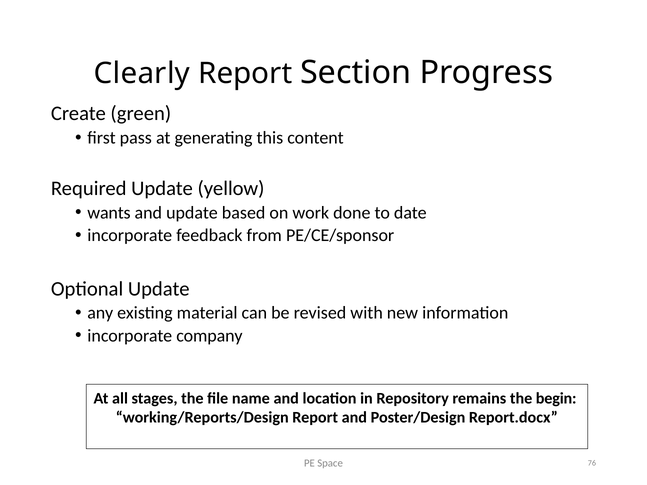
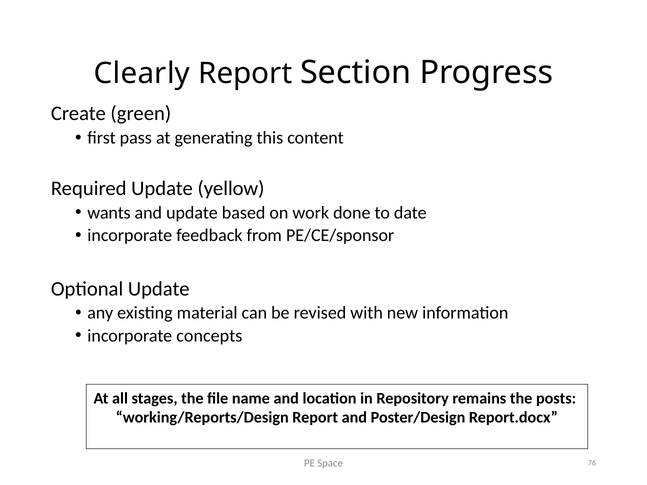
company: company -> concepts
begin: begin -> posts
